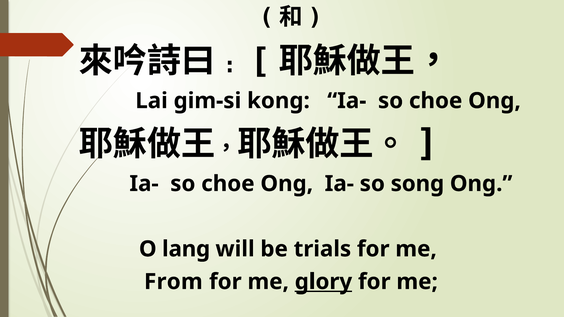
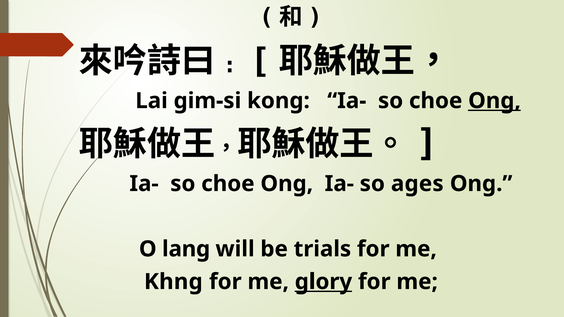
Ong at (494, 101) underline: none -> present
song: song -> ages
From: From -> Khng
